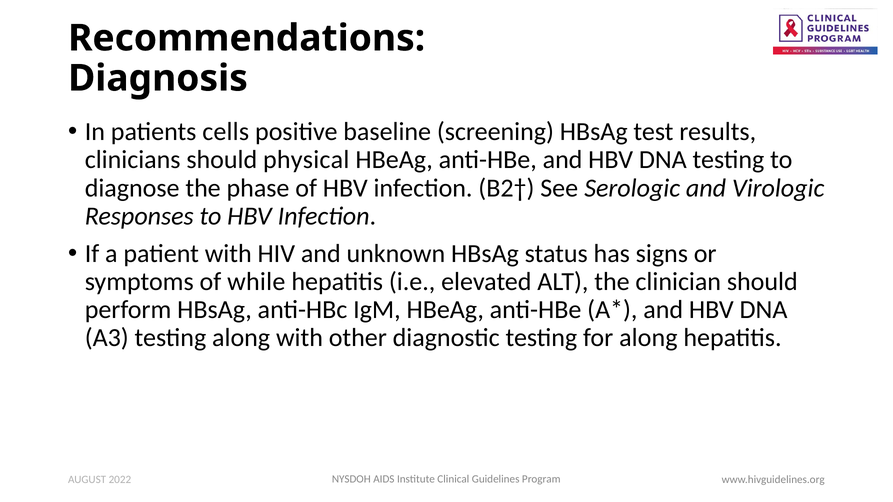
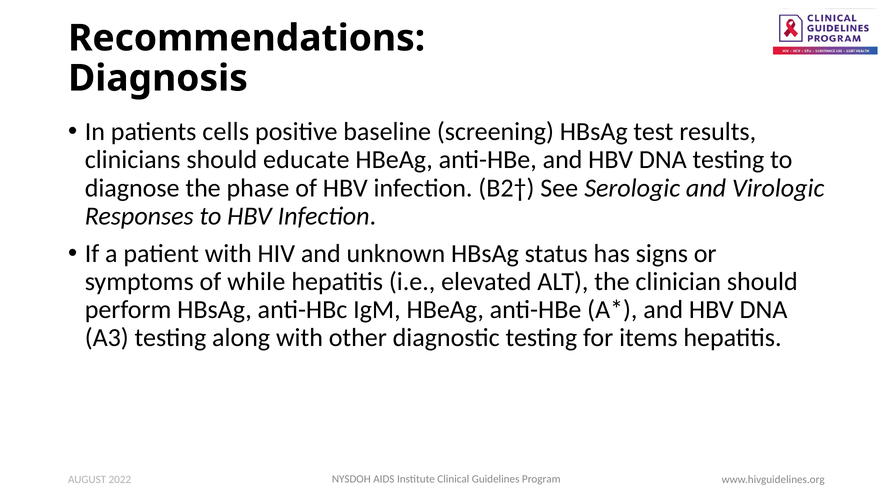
physical: physical -> educate
for along: along -> items
